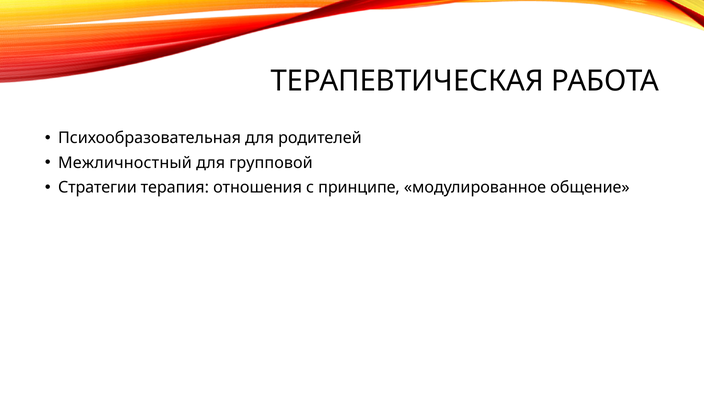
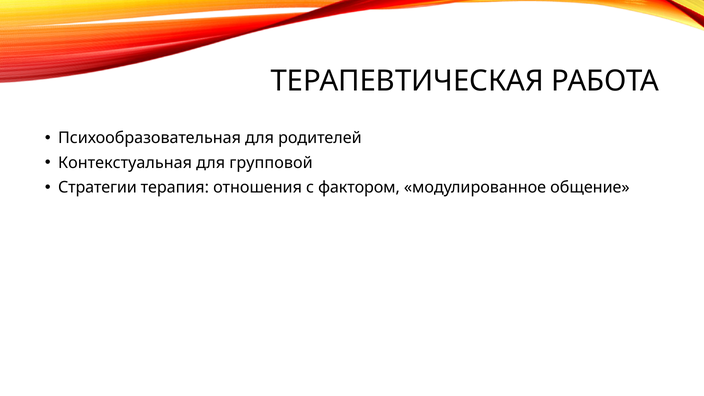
Межличностный: Межличностный -> Контекстуальная
принципе: принципе -> фактором
